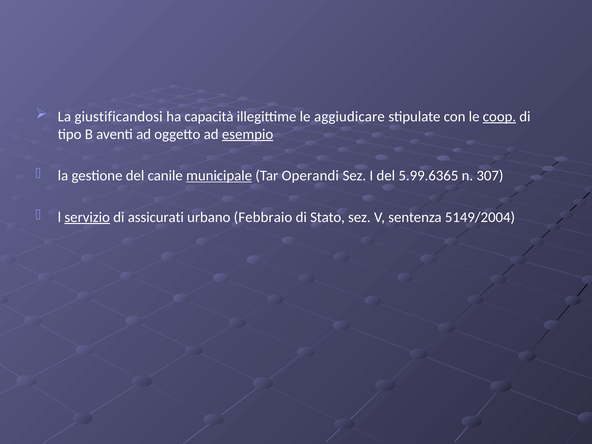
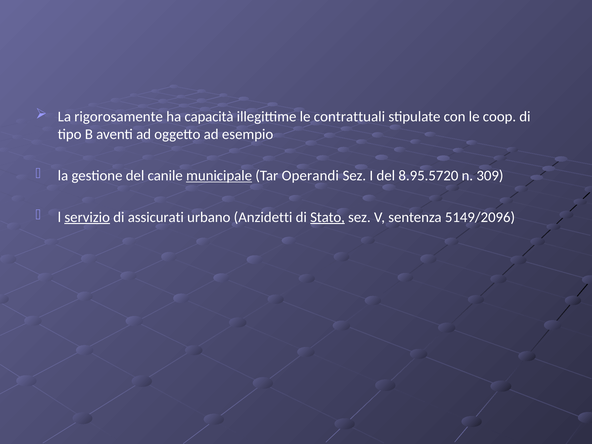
giustificandosi: giustificandosi -> rigorosamente
aggiudicare: aggiudicare -> contrattuali
coop underline: present -> none
esempio underline: present -> none
5.99.6365: 5.99.6365 -> 8.95.5720
307: 307 -> 309
Febbraio: Febbraio -> Anzidetti
Stato underline: none -> present
5149/2004: 5149/2004 -> 5149/2096
